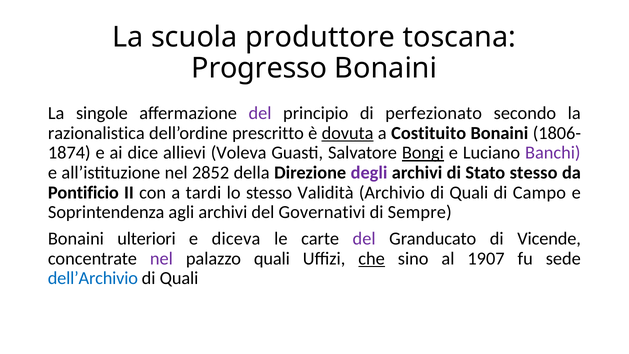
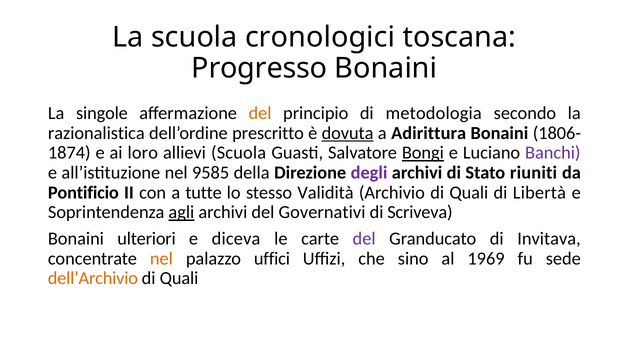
produttore: produttore -> cronologici
del at (260, 113) colour: purple -> orange
perfezionato: perfezionato -> metodologia
Costituito: Costituito -> Adirittura
dice: dice -> loro
allievi Voleva: Voleva -> Scuola
2852: 2852 -> 9585
Stato stesso: stesso -> riuniti
tardi: tardi -> tutte
Campo: Campo -> Libertà
agli underline: none -> present
Sempre: Sempre -> Scriveva
Vicende: Vicende -> Invitava
nel at (161, 258) colour: purple -> orange
palazzo quali: quali -> uffici
che underline: present -> none
1907: 1907 -> 1969
dell’Archivio colour: blue -> orange
